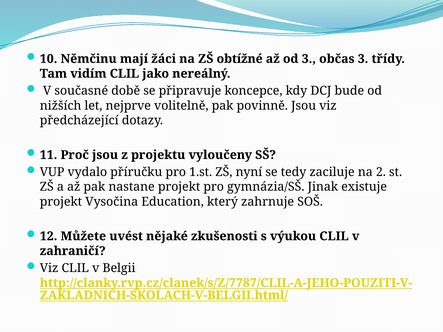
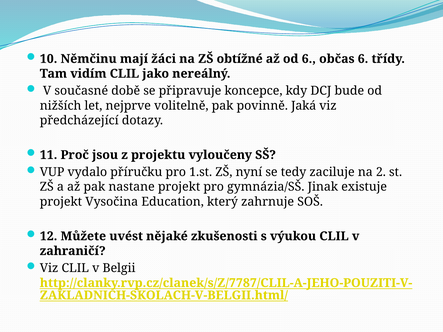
od 3: 3 -> 6
občas 3: 3 -> 6
povinně Jsou: Jsou -> Jaká
